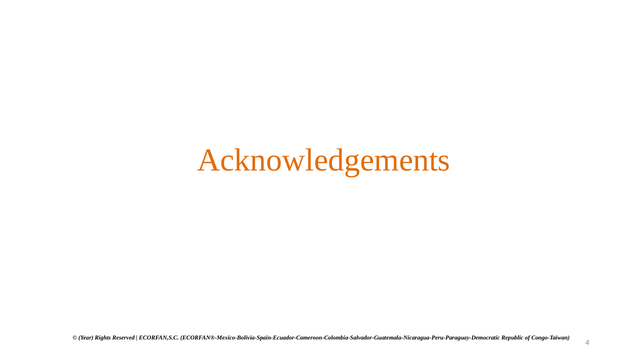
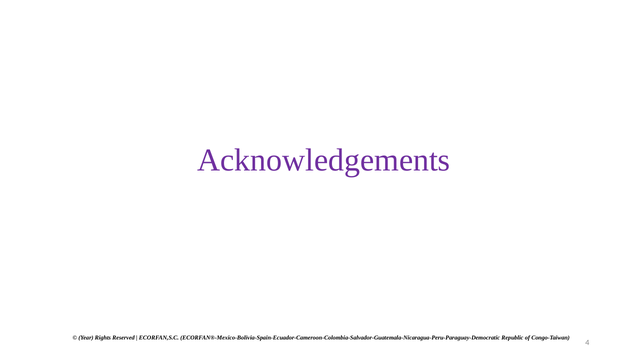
Acknowledgements colour: orange -> purple
